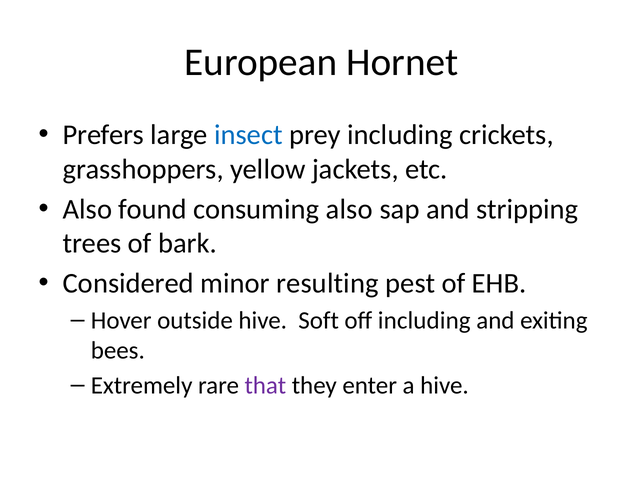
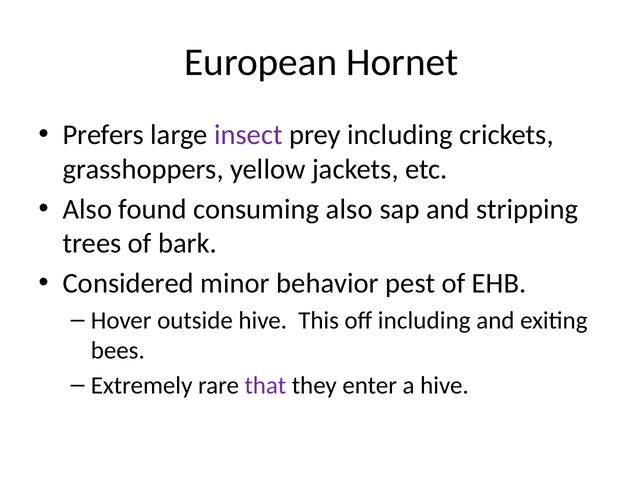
insect colour: blue -> purple
resulting: resulting -> behavior
Soft: Soft -> This
